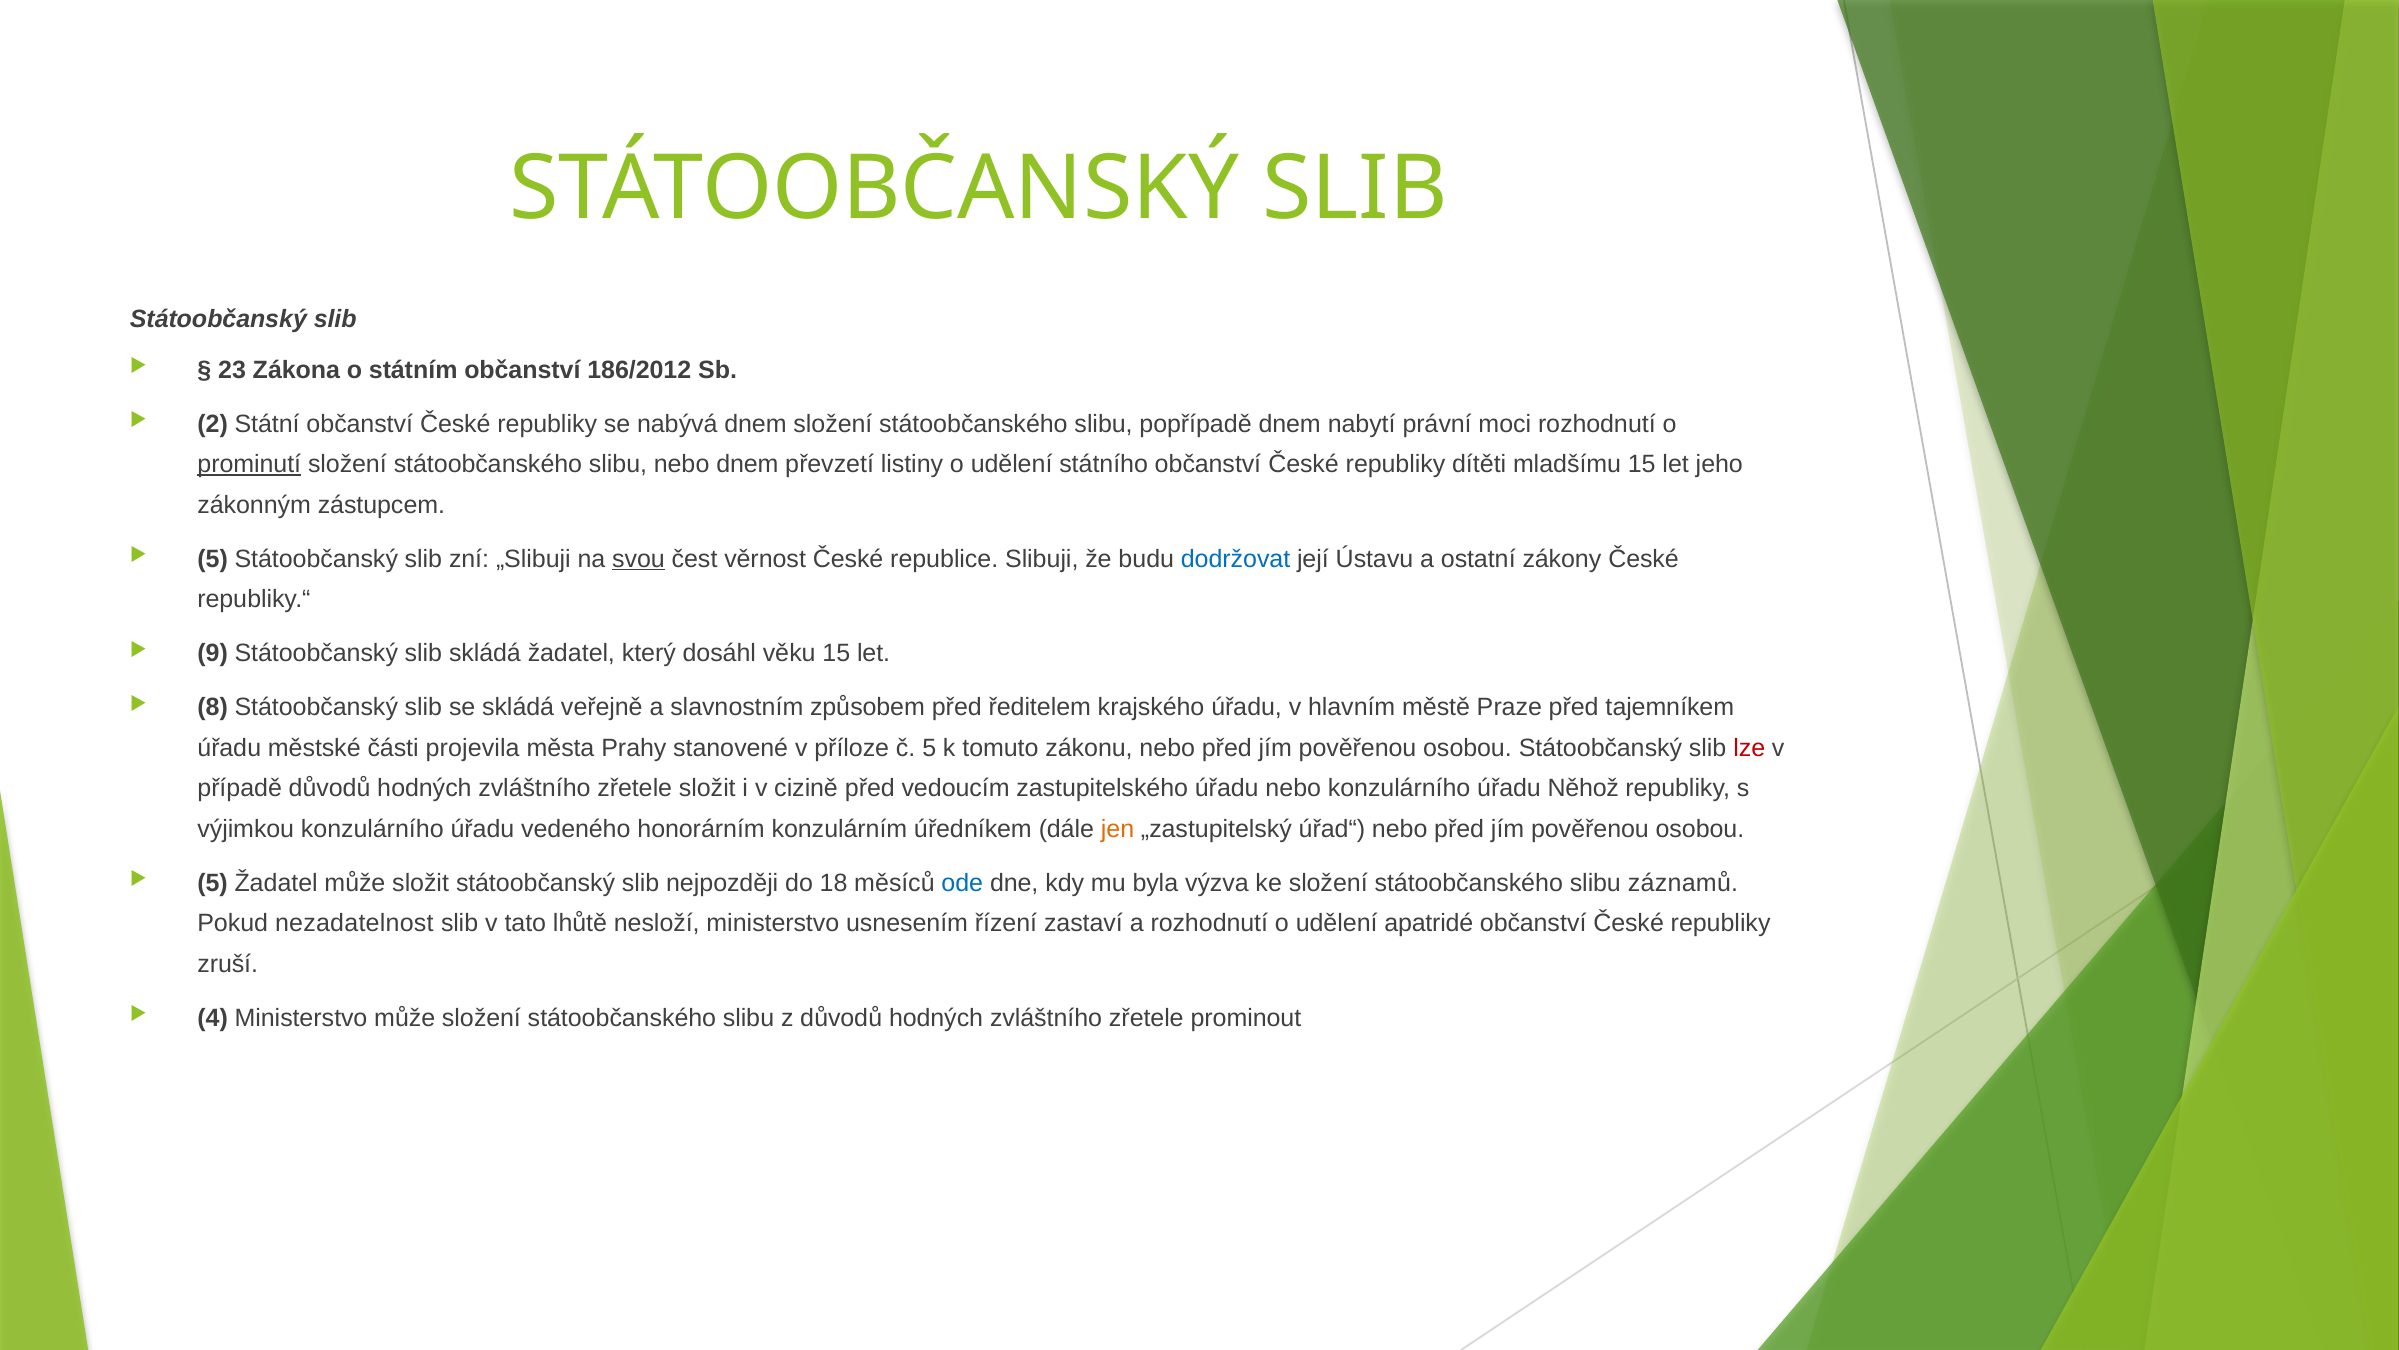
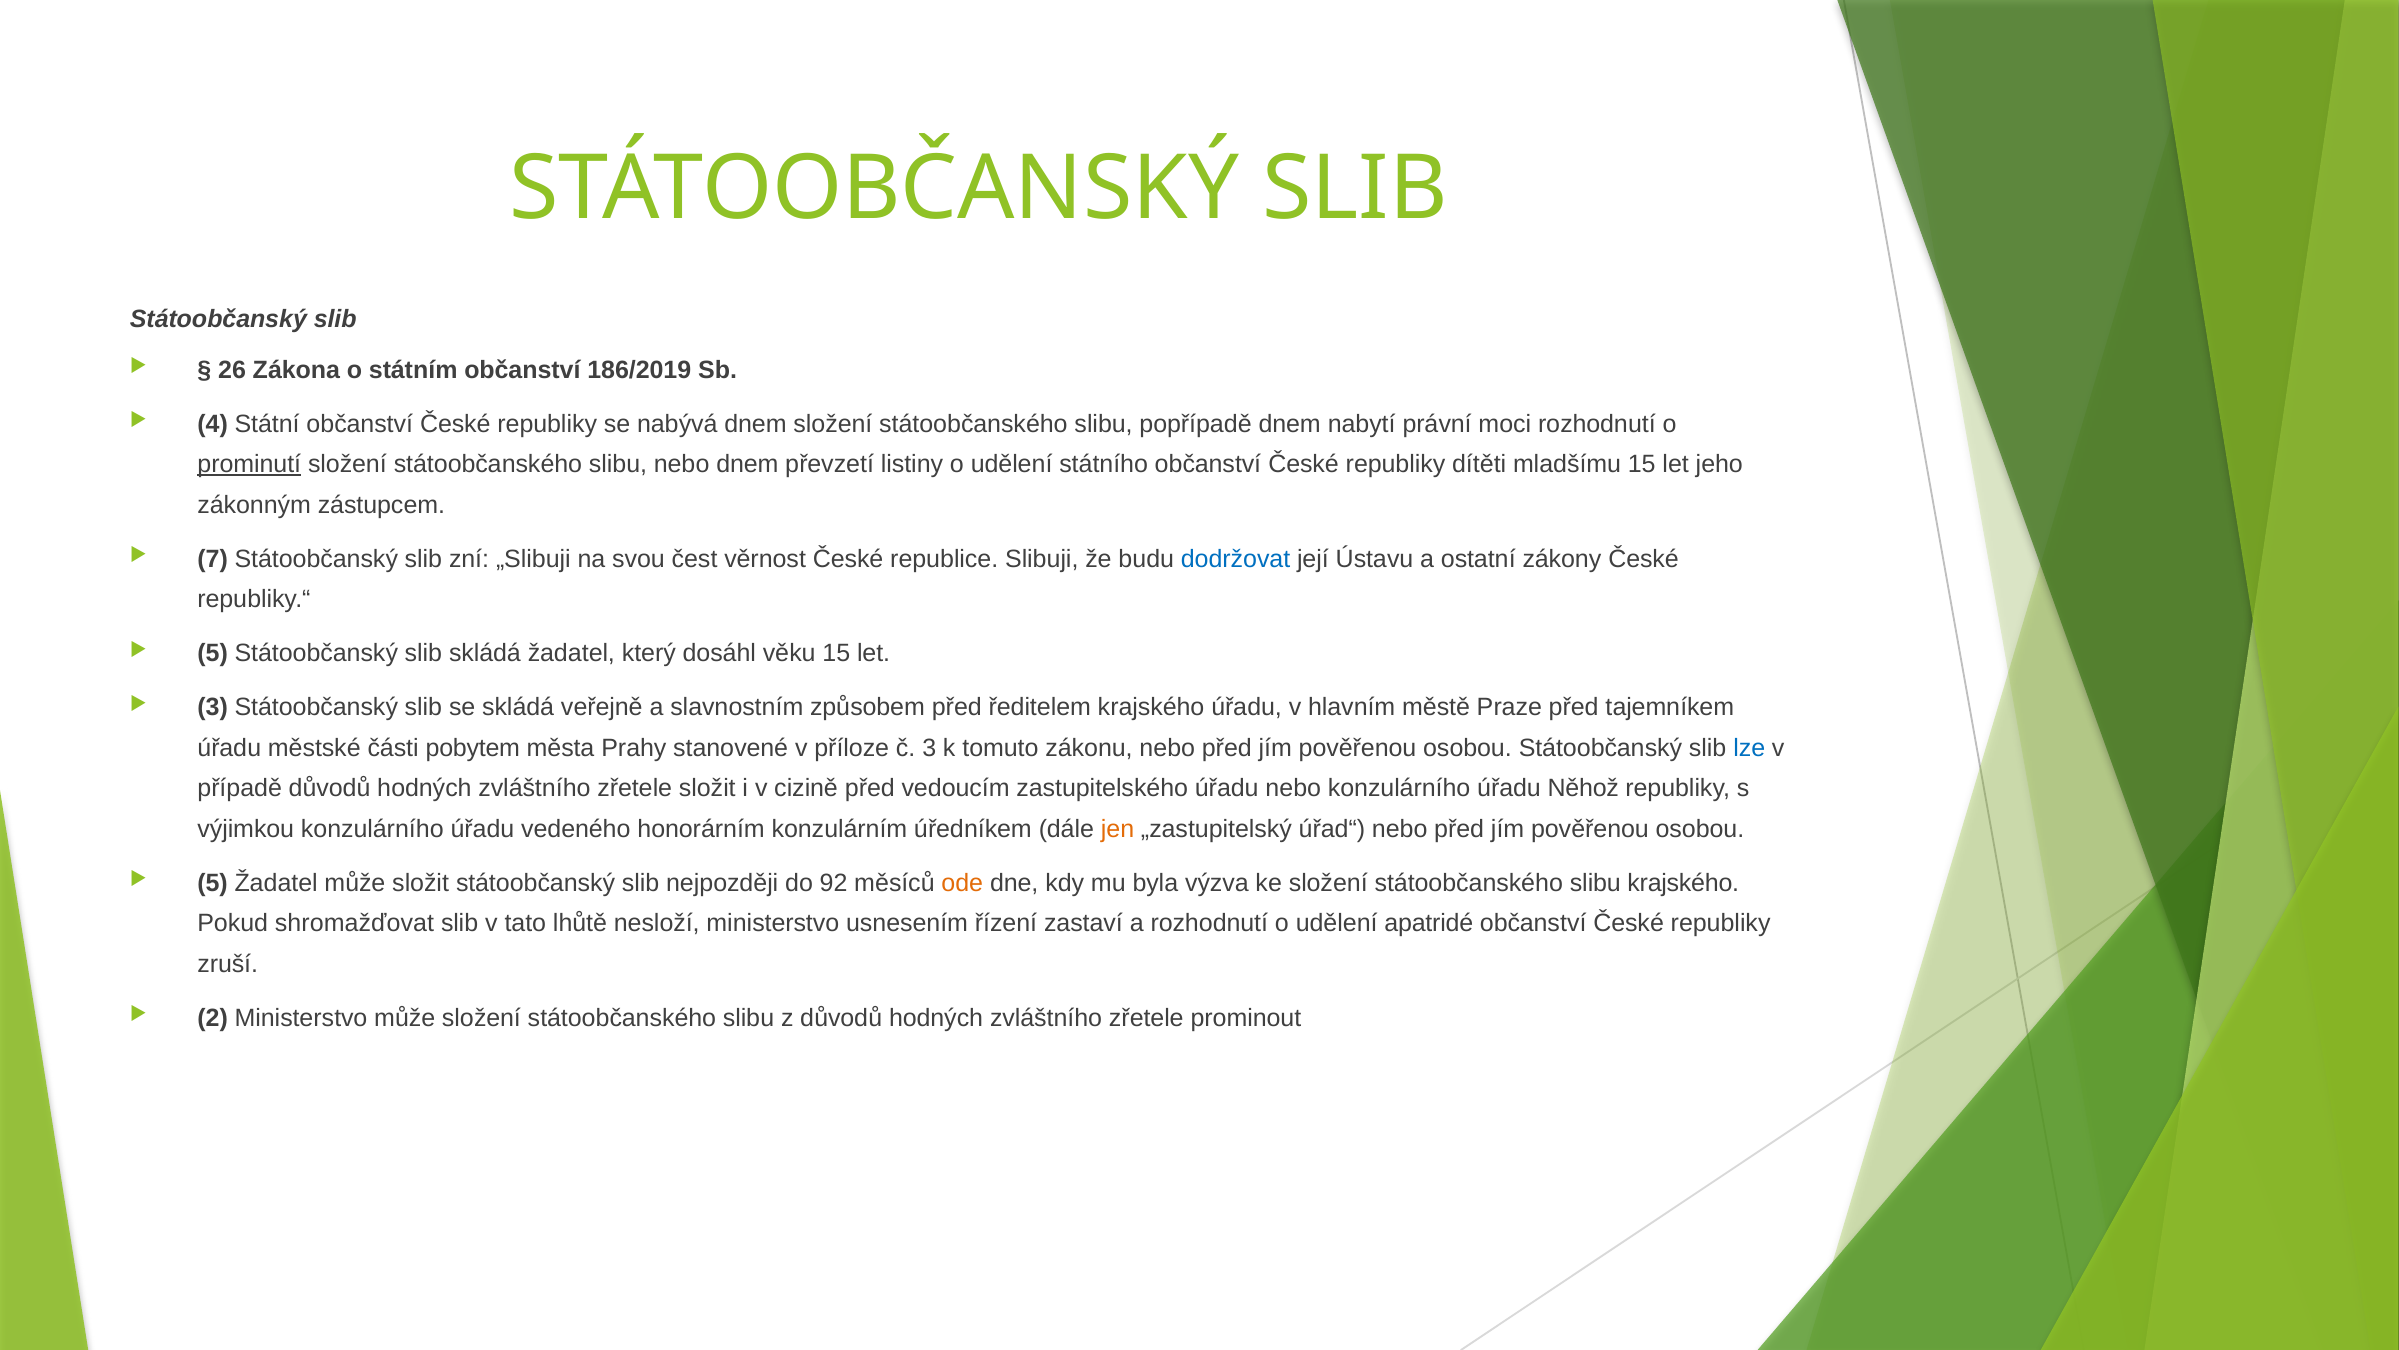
23: 23 -> 26
186/2012: 186/2012 -> 186/2019
2: 2 -> 4
5 at (213, 559): 5 -> 7
svou underline: present -> none
9 at (213, 653): 9 -> 5
8 at (213, 707): 8 -> 3
projevila: projevila -> pobytem
č 5: 5 -> 3
lze colour: red -> blue
18: 18 -> 92
ode colour: blue -> orange
slibu záznamů: záznamů -> krajského
nezadatelnost: nezadatelnost -> shromažďovat
4: 4 -> 2
